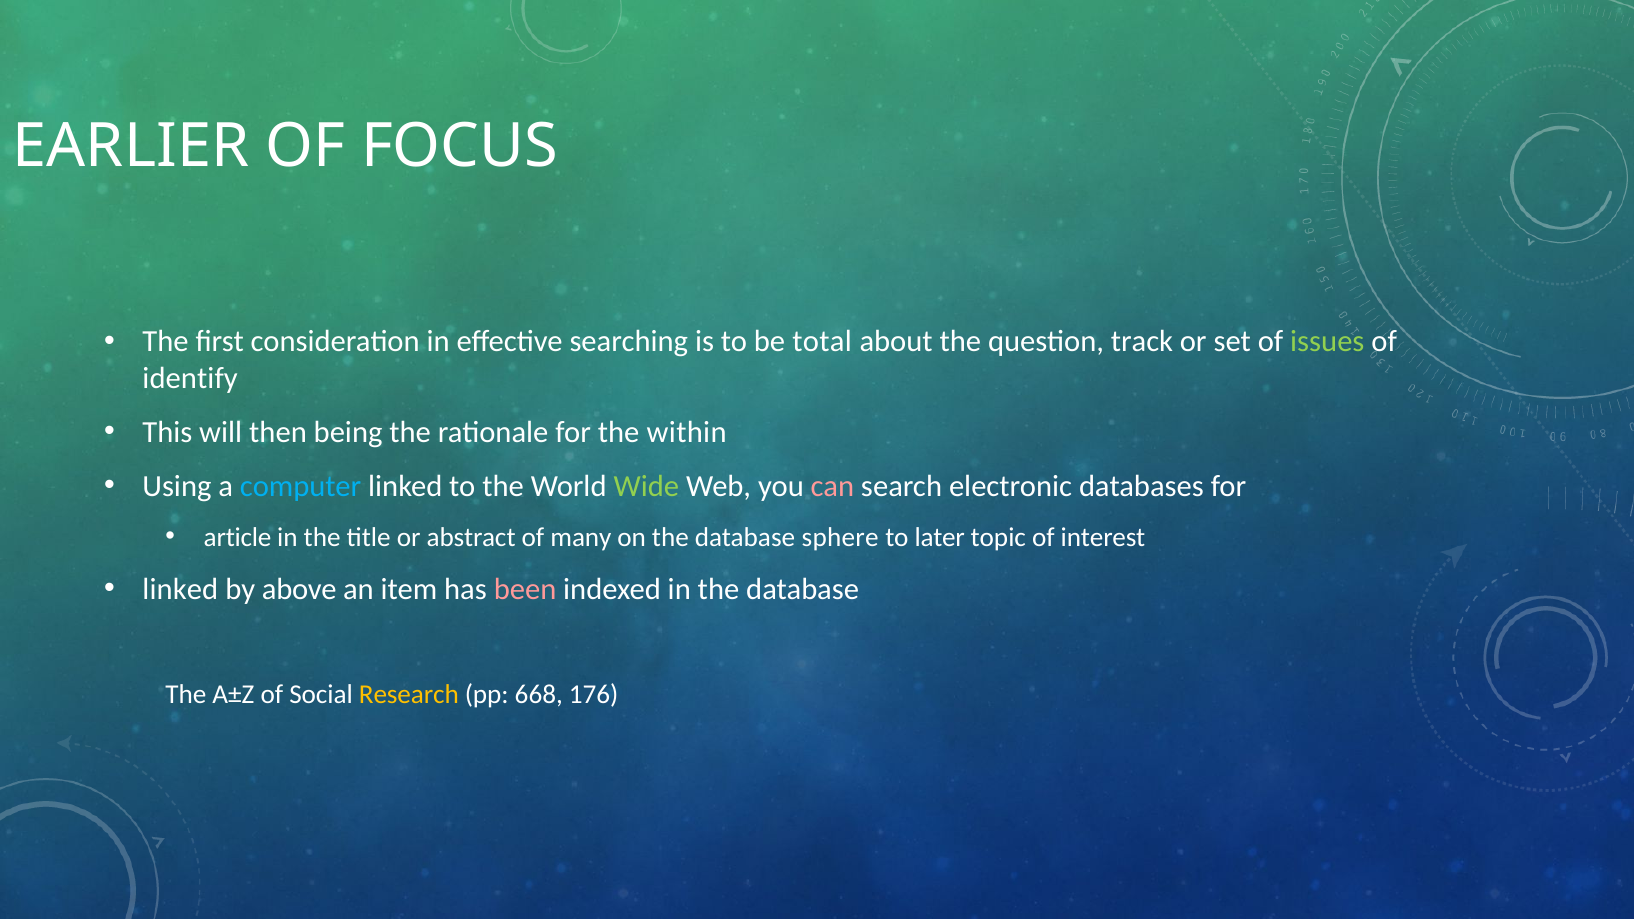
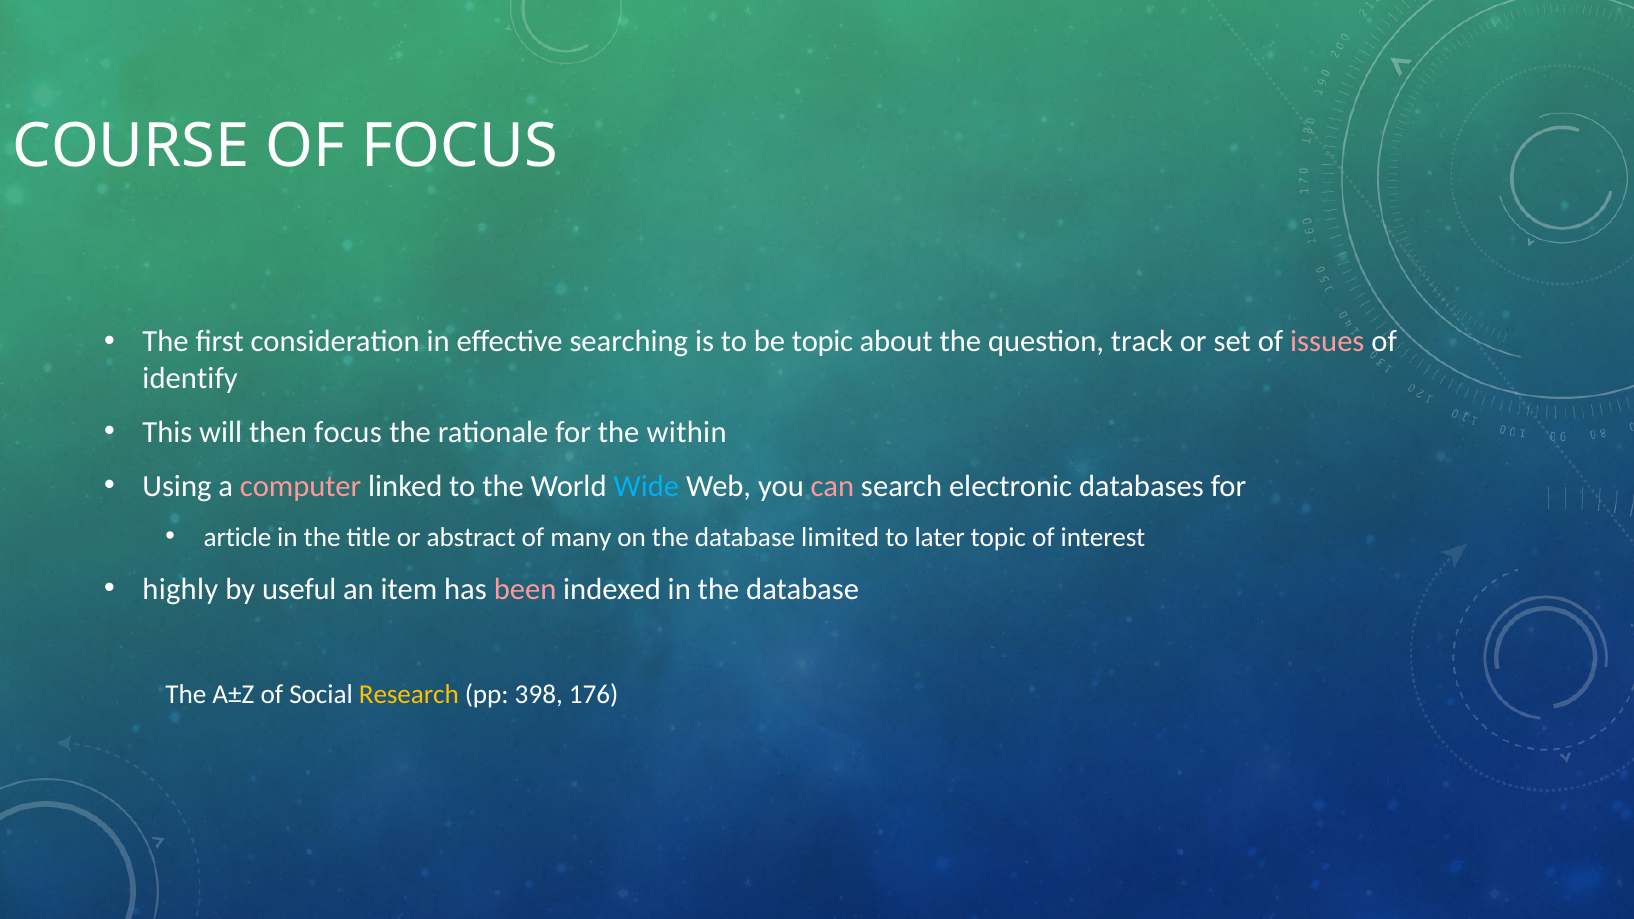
EARLIER: EARLIER -> COURSE
be total: total -> topic
issues colour: light green -> pink
then being: being -> focus
computer colour: light blue -> pink
Wide colour: light green -> light blue
sphere: sphere -> limited
linked at (180, 590): linked -> highly
above: above -> useful
668: 668 -> 398
